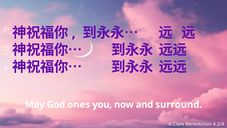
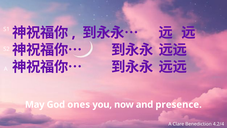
surround: surround -> presence
